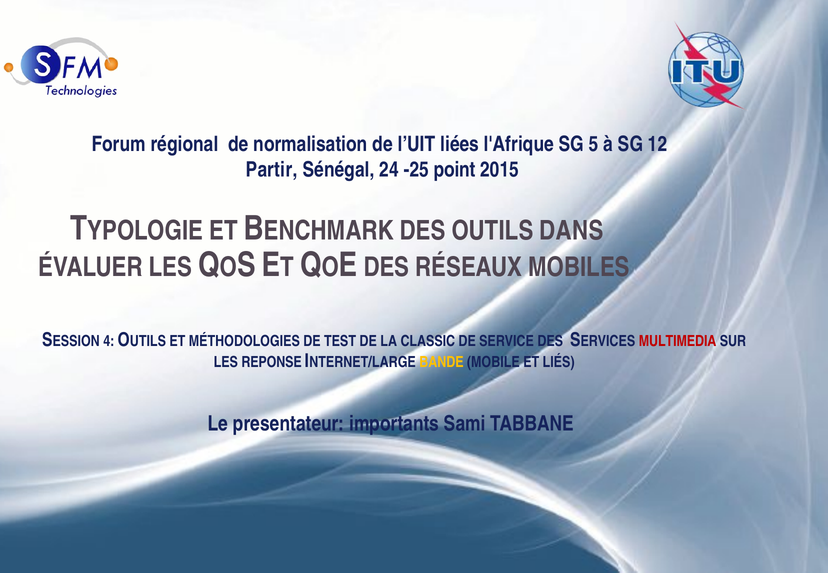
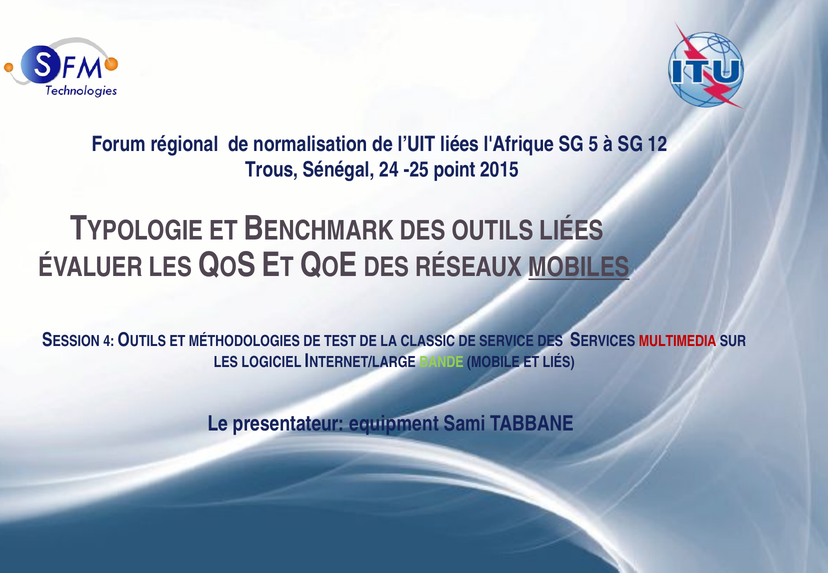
Partir: Partir -> Trous
OUTILS DANS: DANS -> LIÉES
MOBILES underline: none -> present
REPONSE: REPONSE -> LOGICIEL
BANDE colour: yellow -> light green
importants: importants -> equipment
